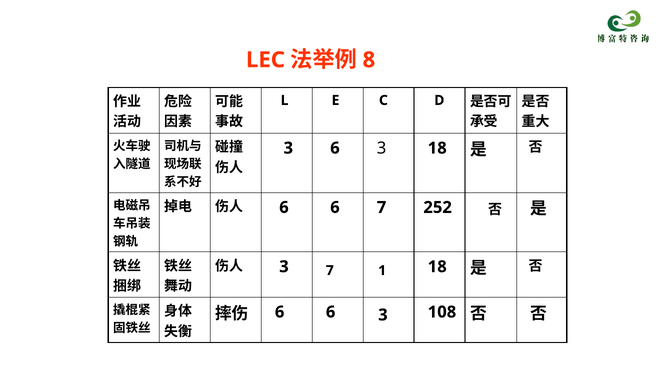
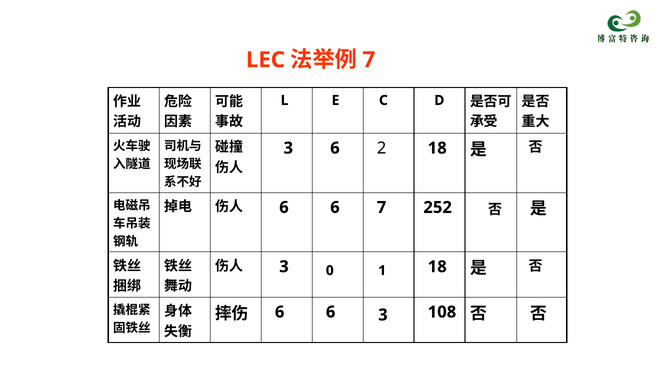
8 at (369, 60): 8 -> 7
3 6 3: 3 -> 2
3 7: 7 -> 0
